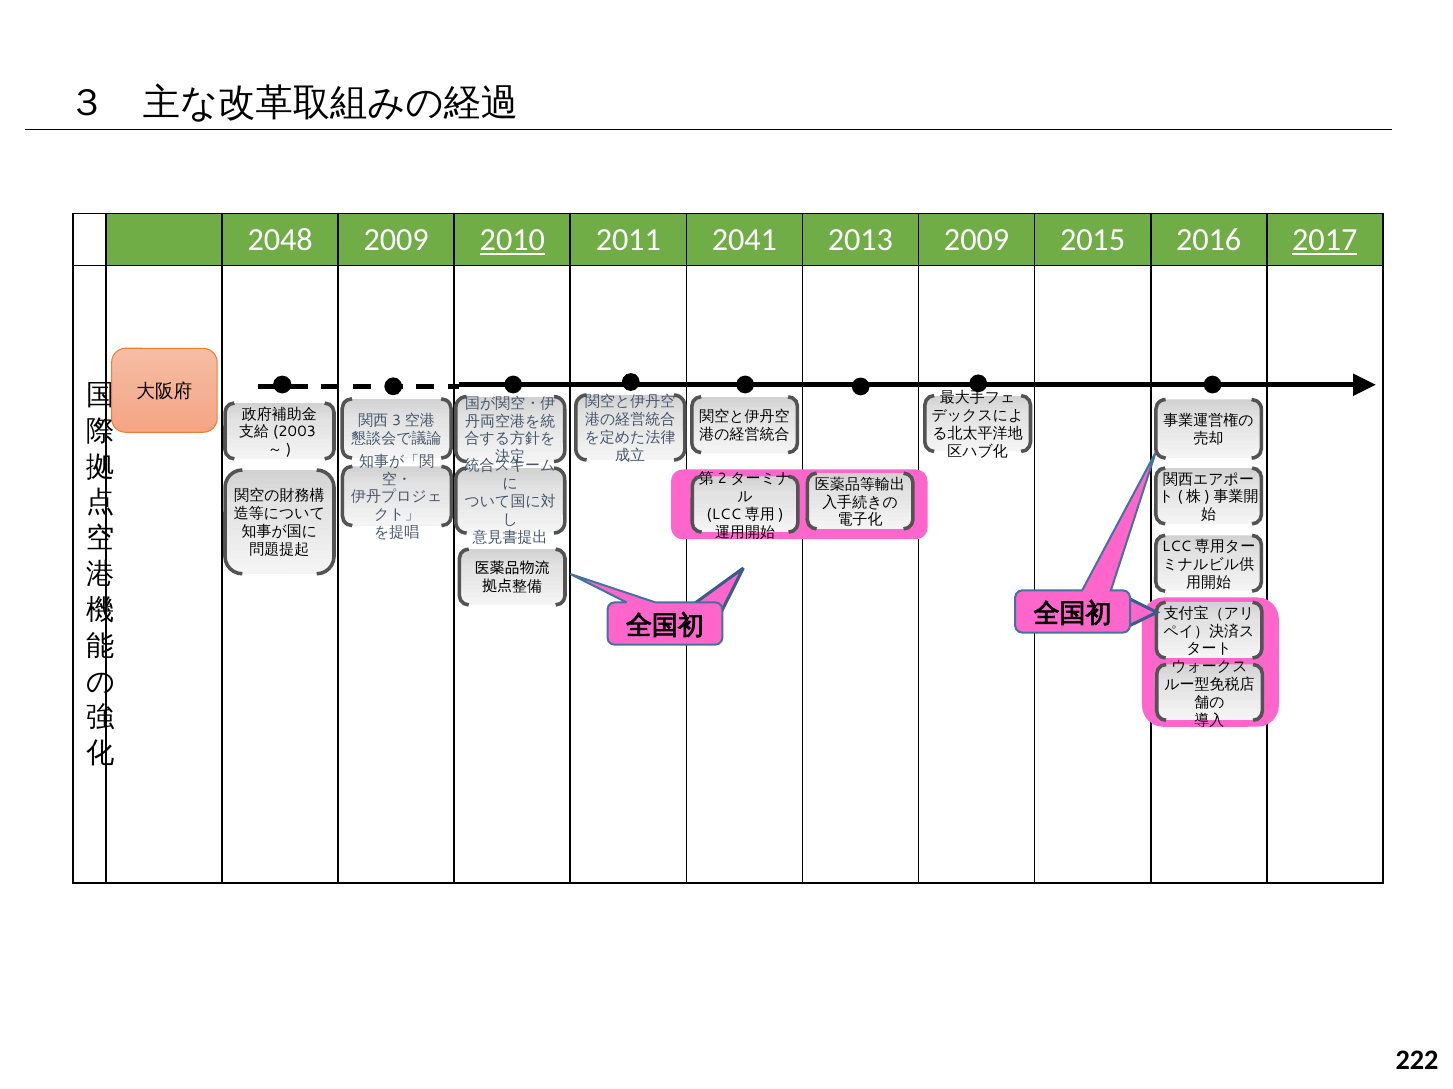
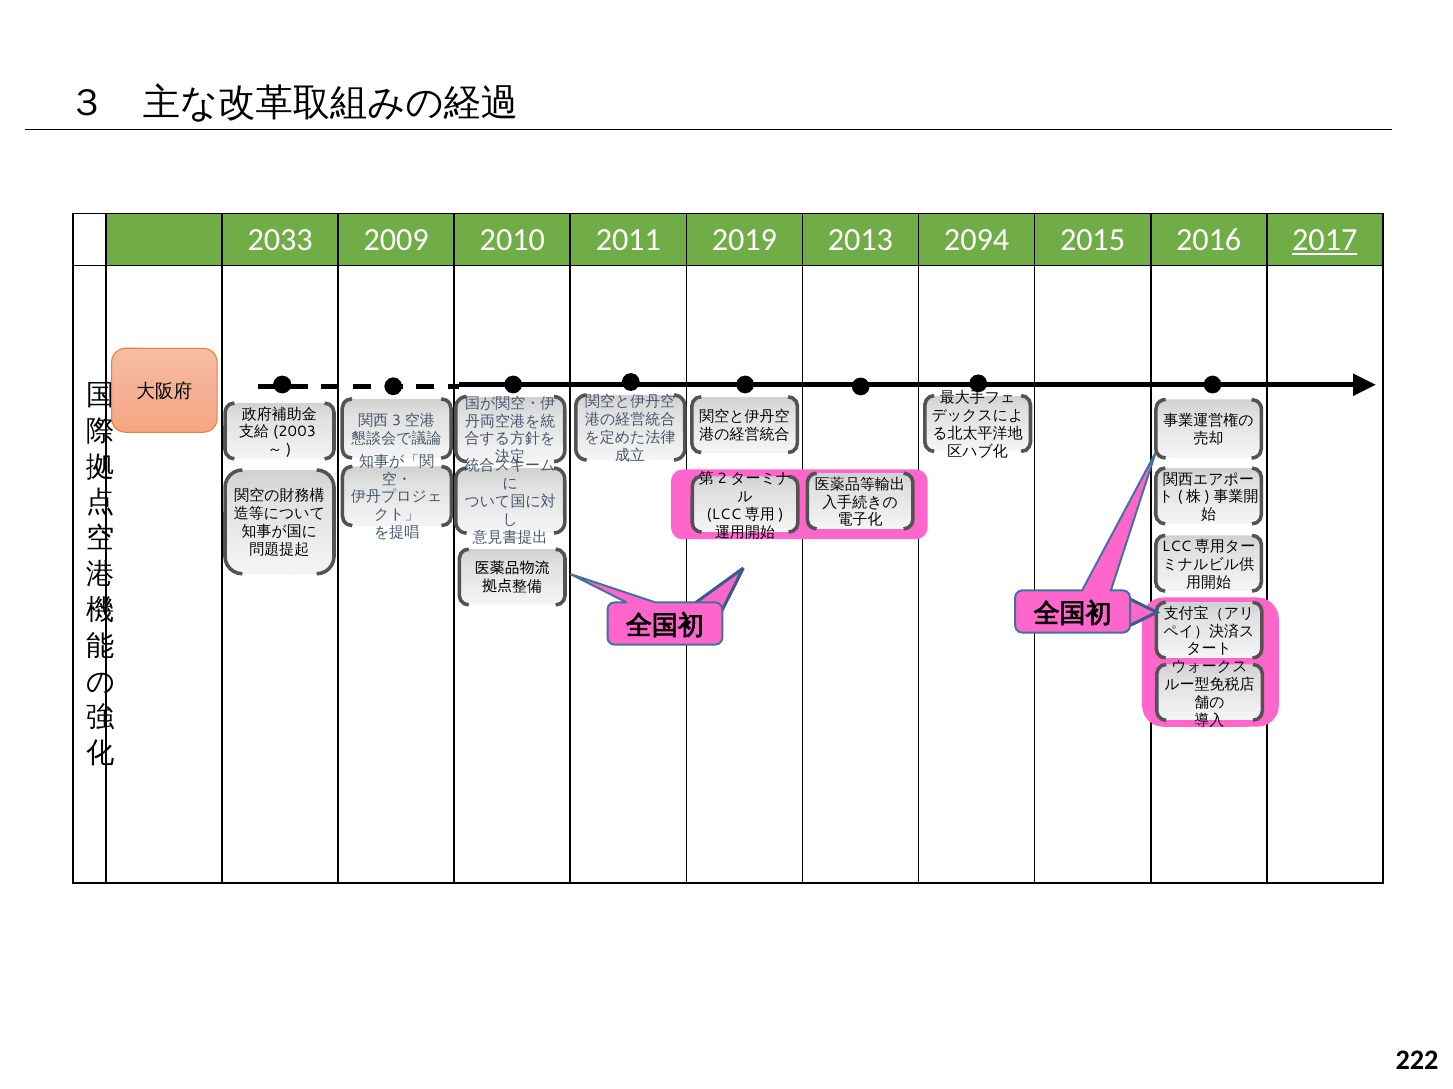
2048: 2048 -> 2033
2010 underline: present -> none
2041: 2041 -> 2019
2013 2009: 2009 -> 2094
